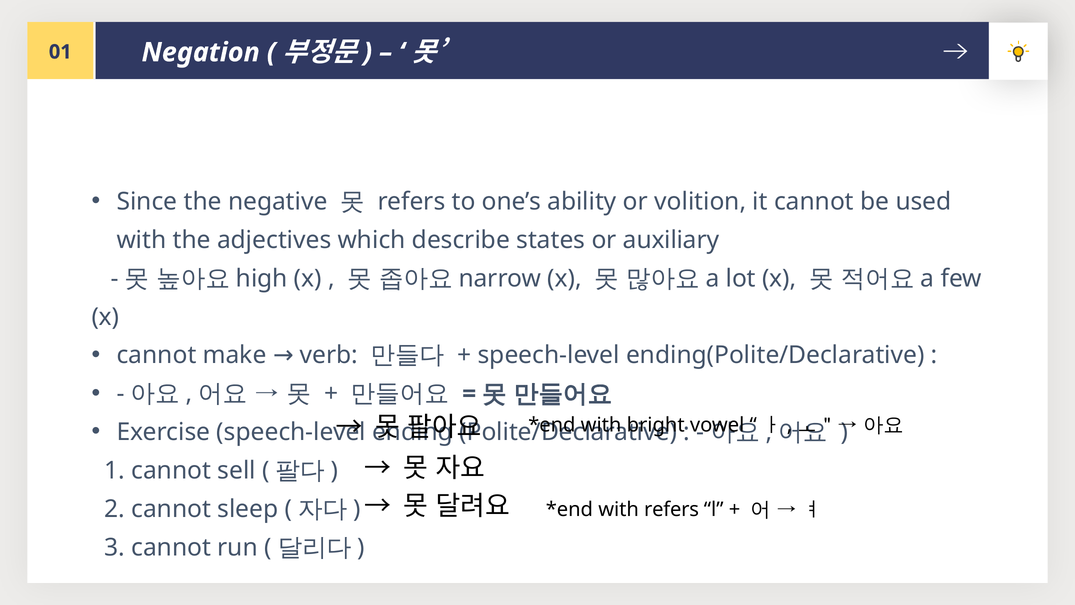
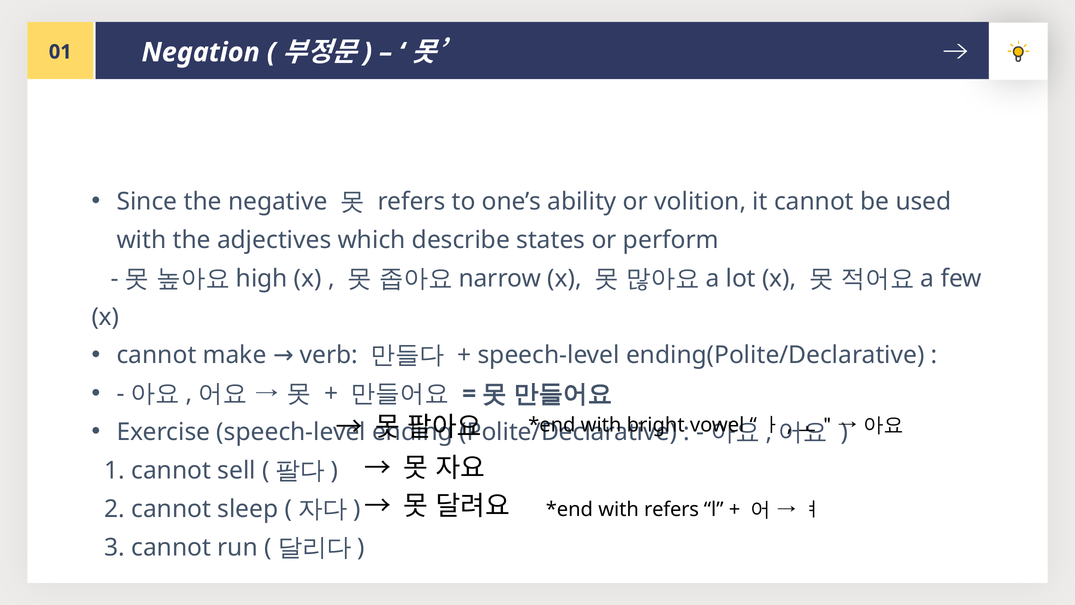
auxiliary: auxiliary -> perform
